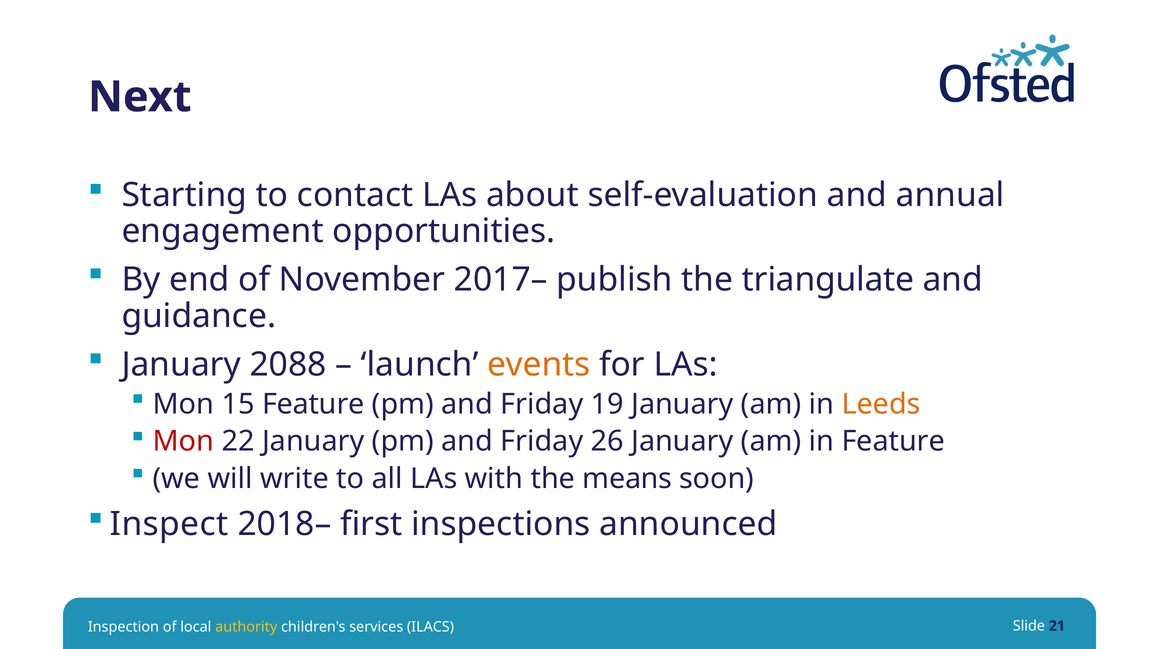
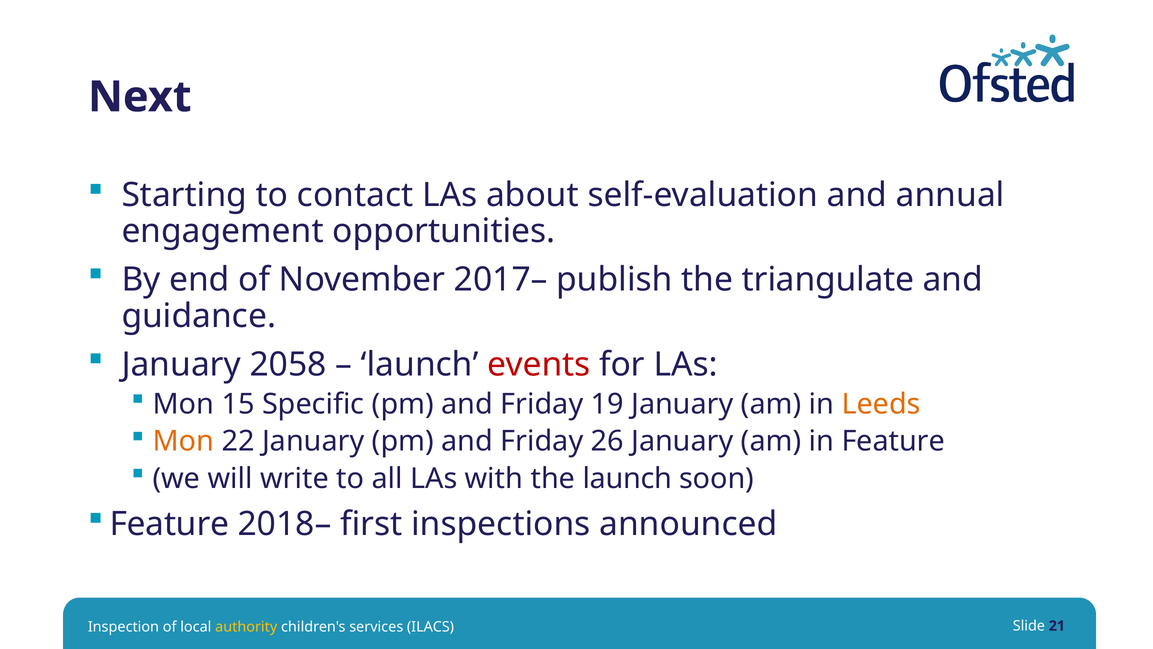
2088: 2088 -> 2058
events colour: orange -> red
15 Feature: Feature -> Specific
Mon at (183, 441) colour: red -> orange
the means: means -> launch
Inspect at (169, 524): Inspect -> Feature
